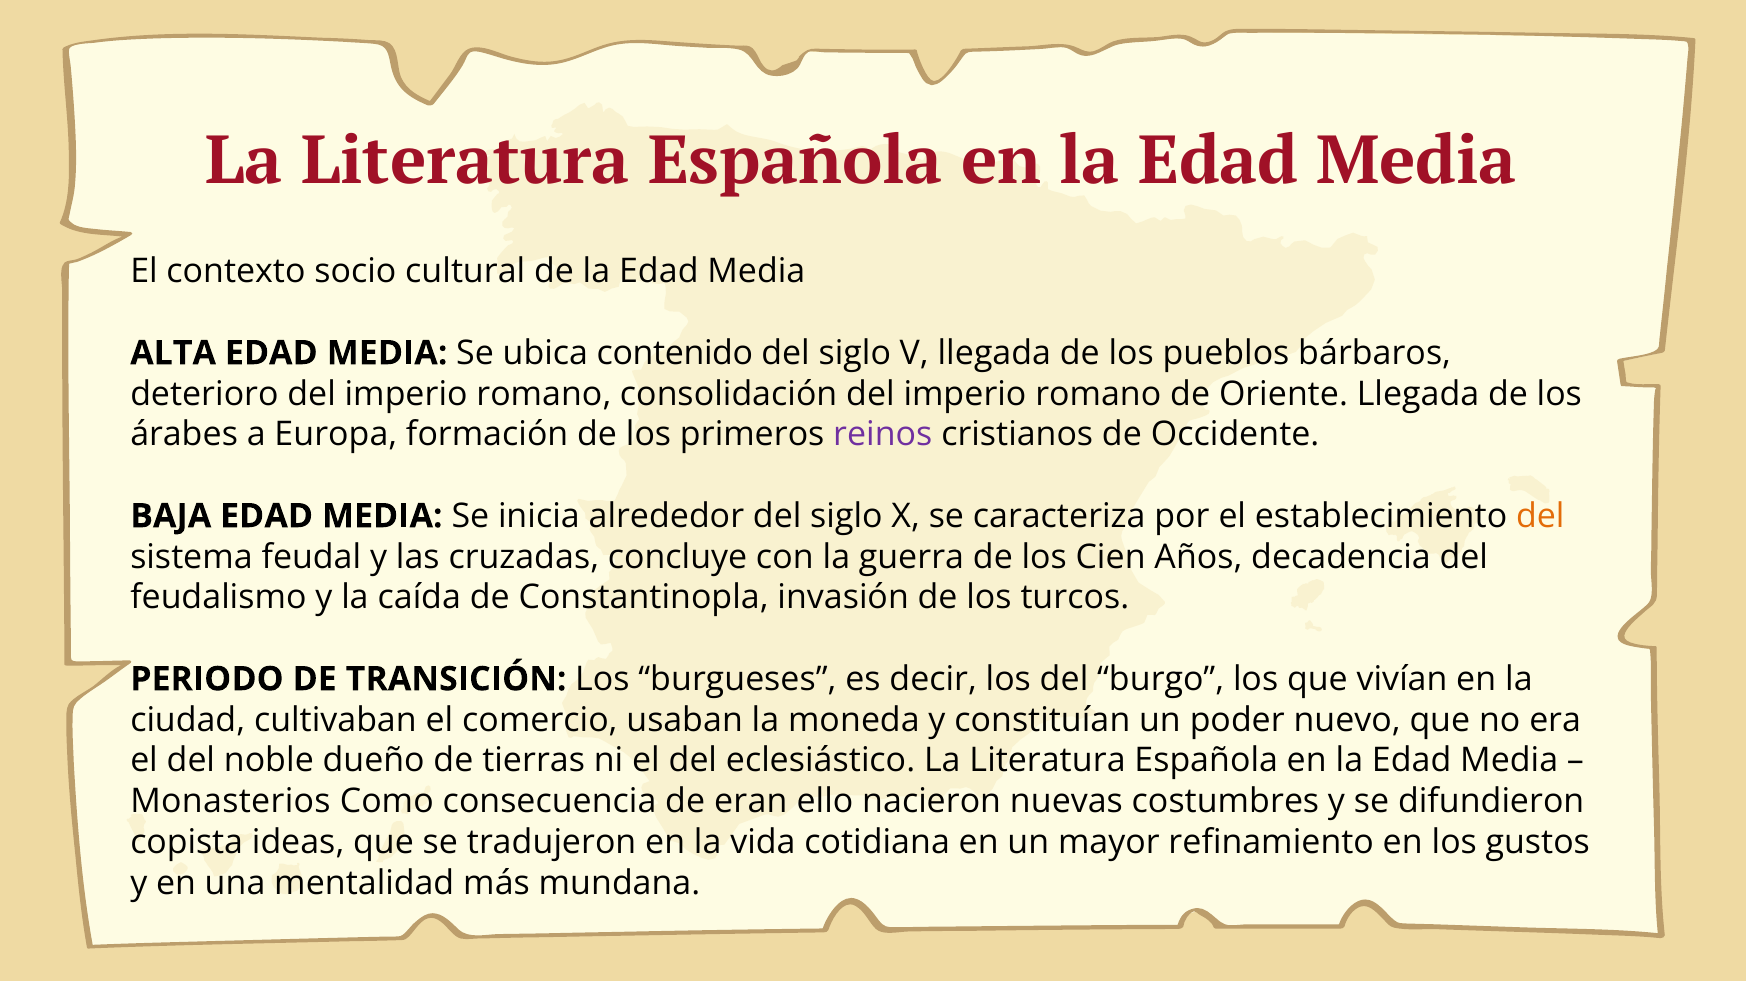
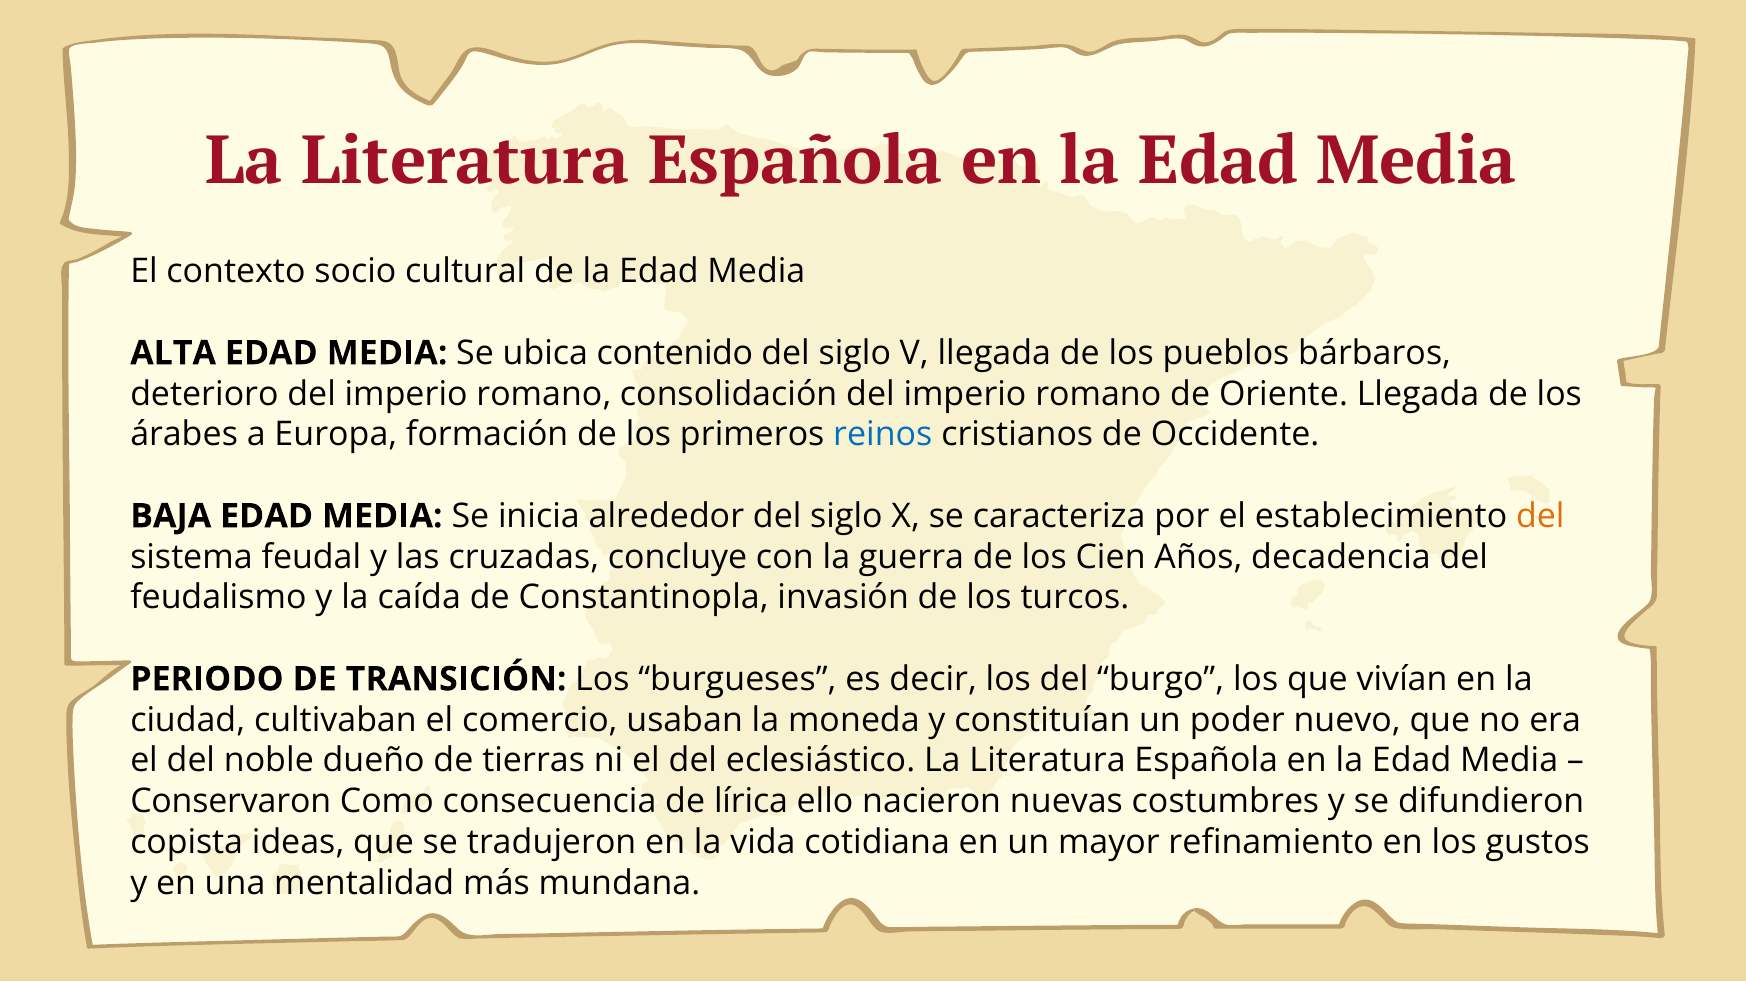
reinos colour: purple -> blue
Monasterios: Monasterios -> Conservaron
eran: eran -> lírica
